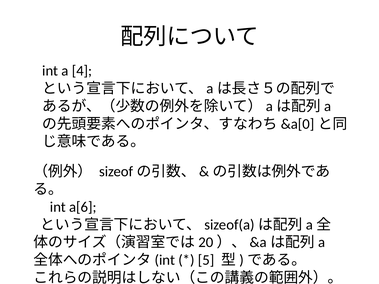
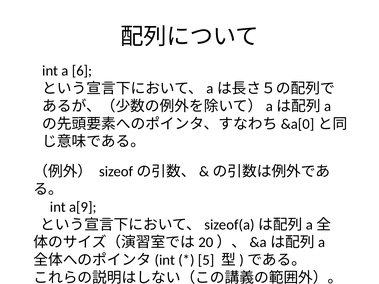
4: 4 -> 6
a[6: a[6 -> a[9
